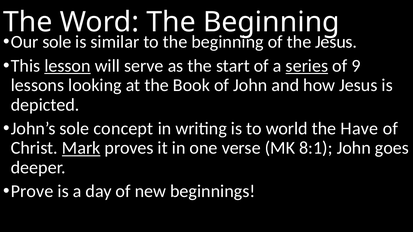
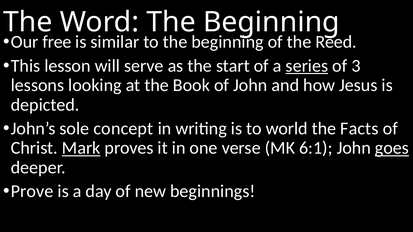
sole at (57, 42): sole -> free
Jesus at (336, 42): Jesus -> Reed
lesson underline: present -> none
9: 9 -> 3
Have: Have -> Facts
8:1: 8:1 -> 6:1
goes underline: none -> present
